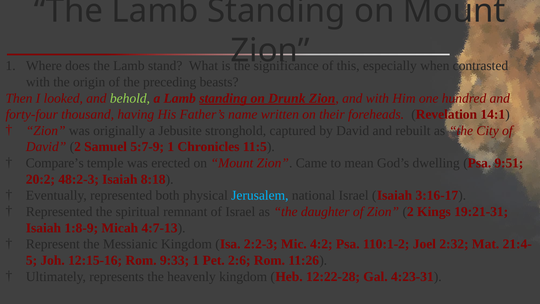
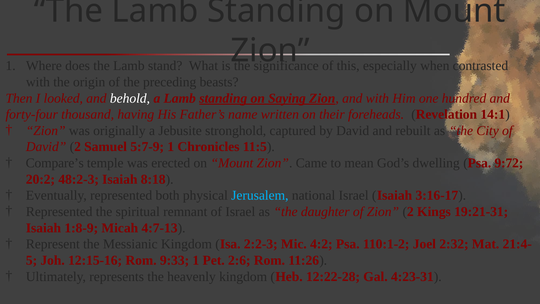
behold colour: light green -> white
Drunk: Drunk -> Saying
9:51: 9:51 -> 9:72
